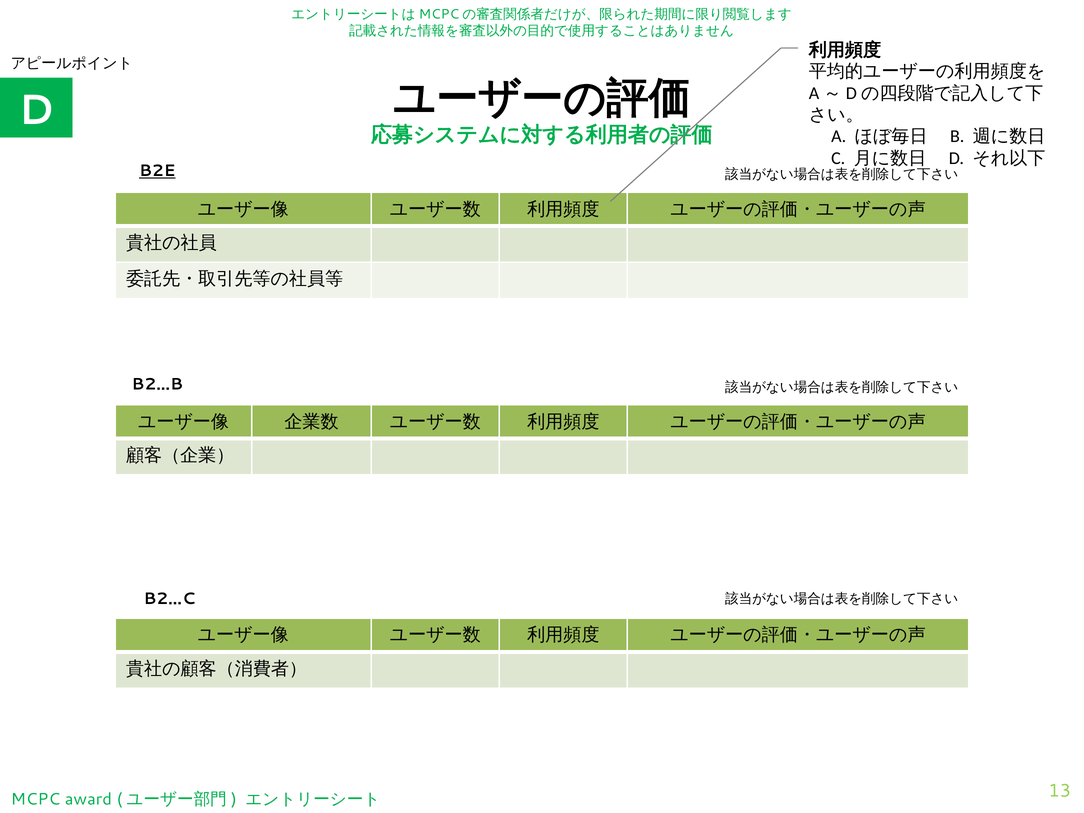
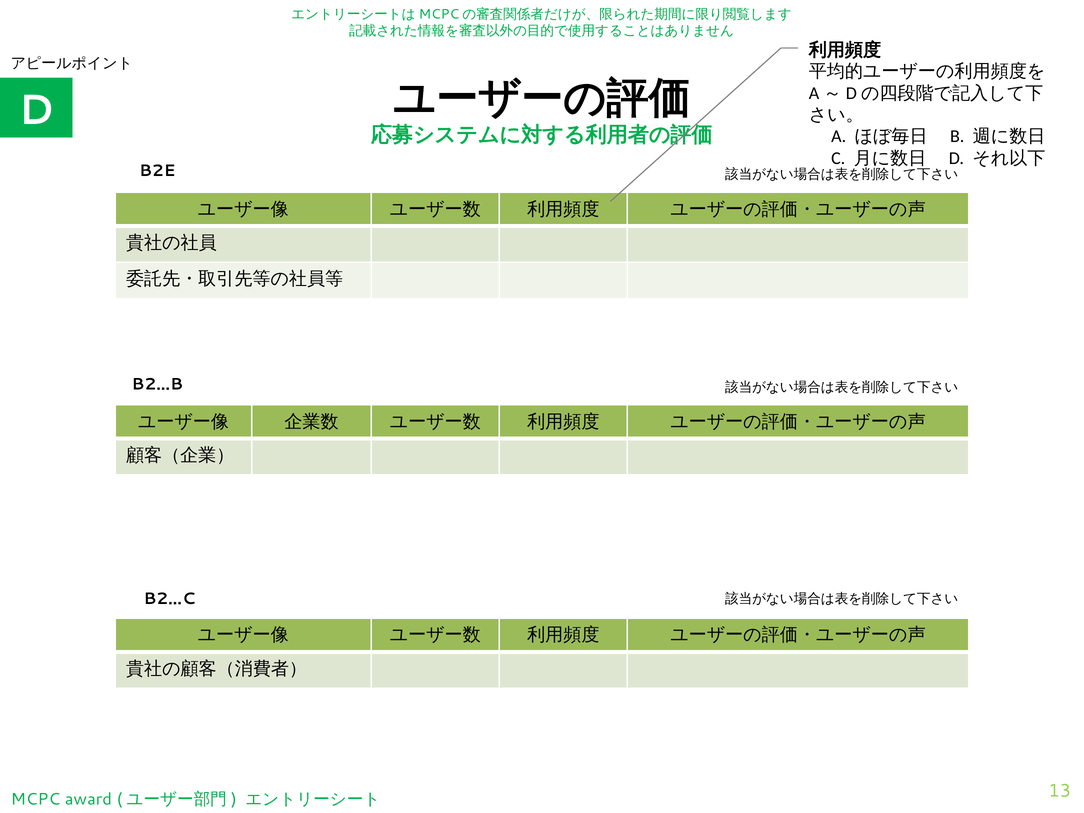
B2E underline: present -> none
